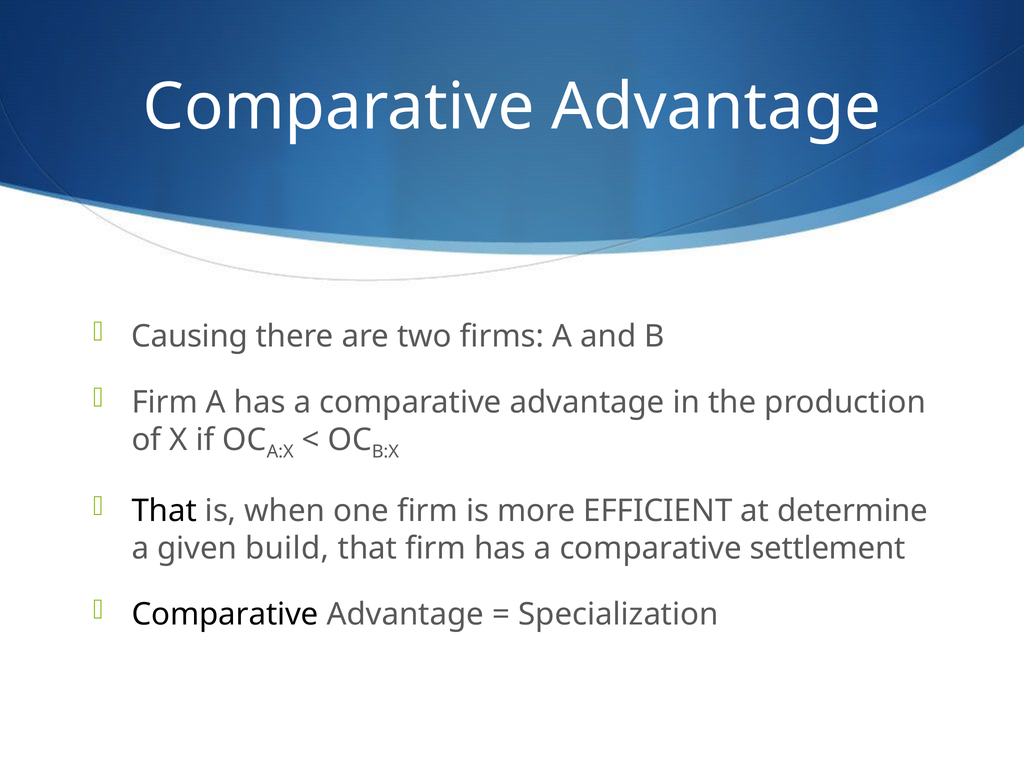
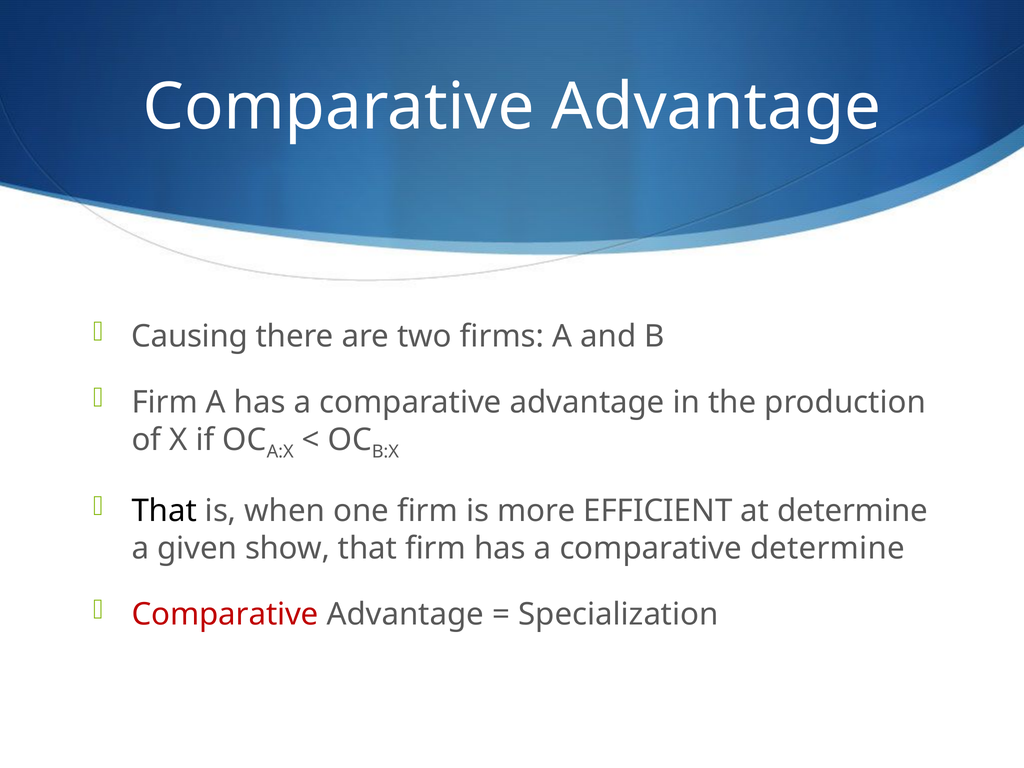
build: build -> show
comparative settlement: settlement -> determine
Comparative at (225, 615) colour: black -> red
